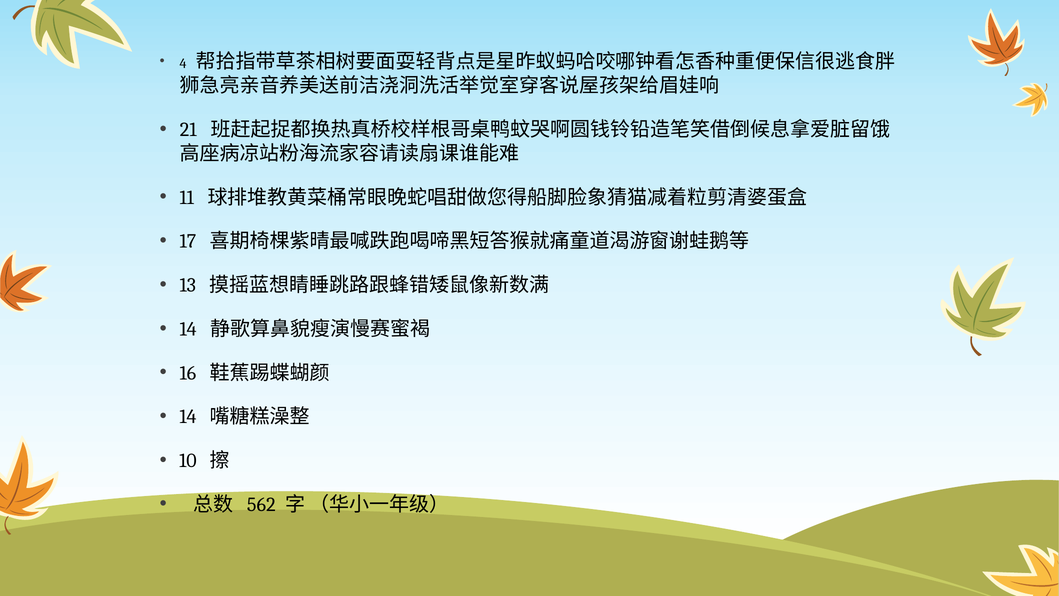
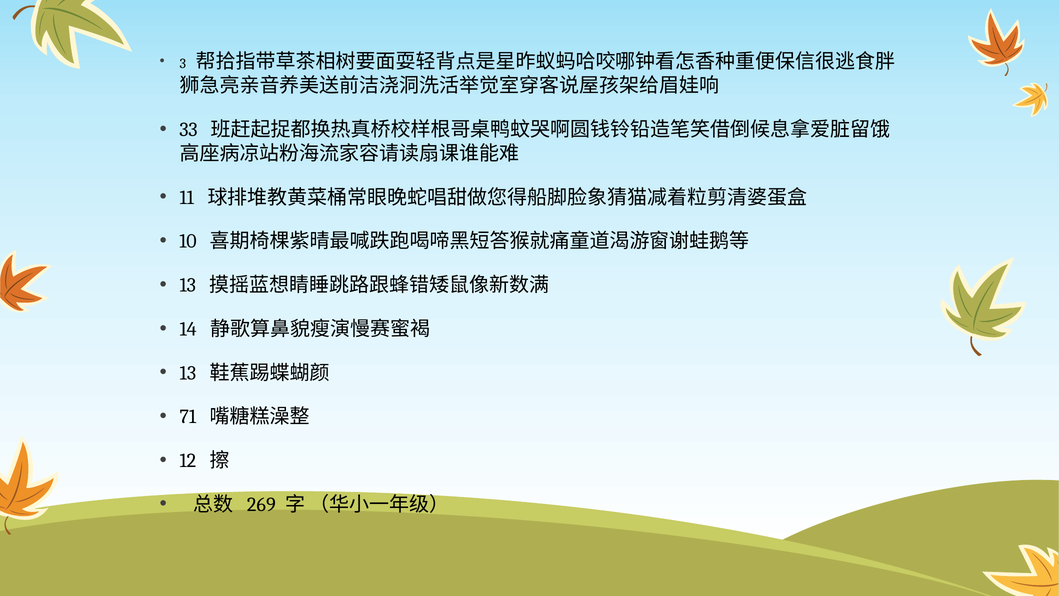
4: 4 -> 3
21: 21 -> 33
17: 17 -> 10
16 at (188, 373): 16 -> 13
14 at (188, 417): 14 -> 71
10: 10 -> 12
562: 562 -> 269
